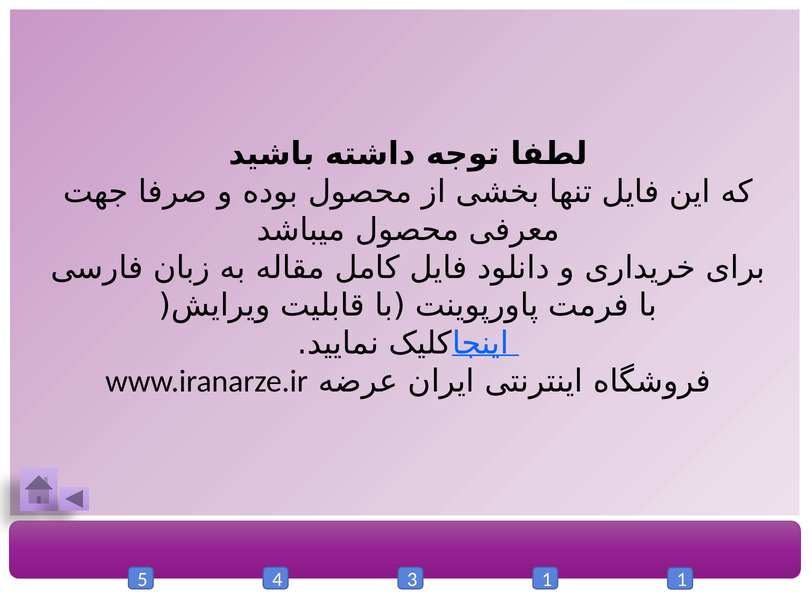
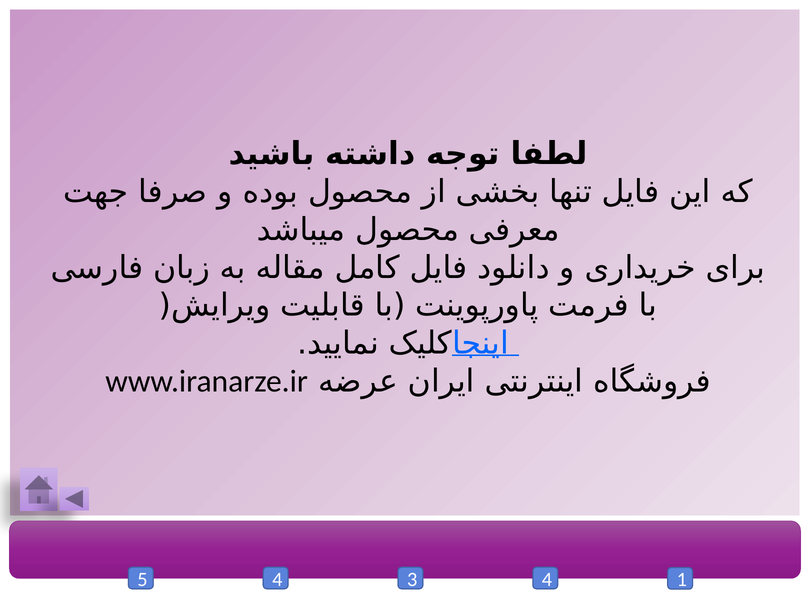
3 1: 1 -> 4
